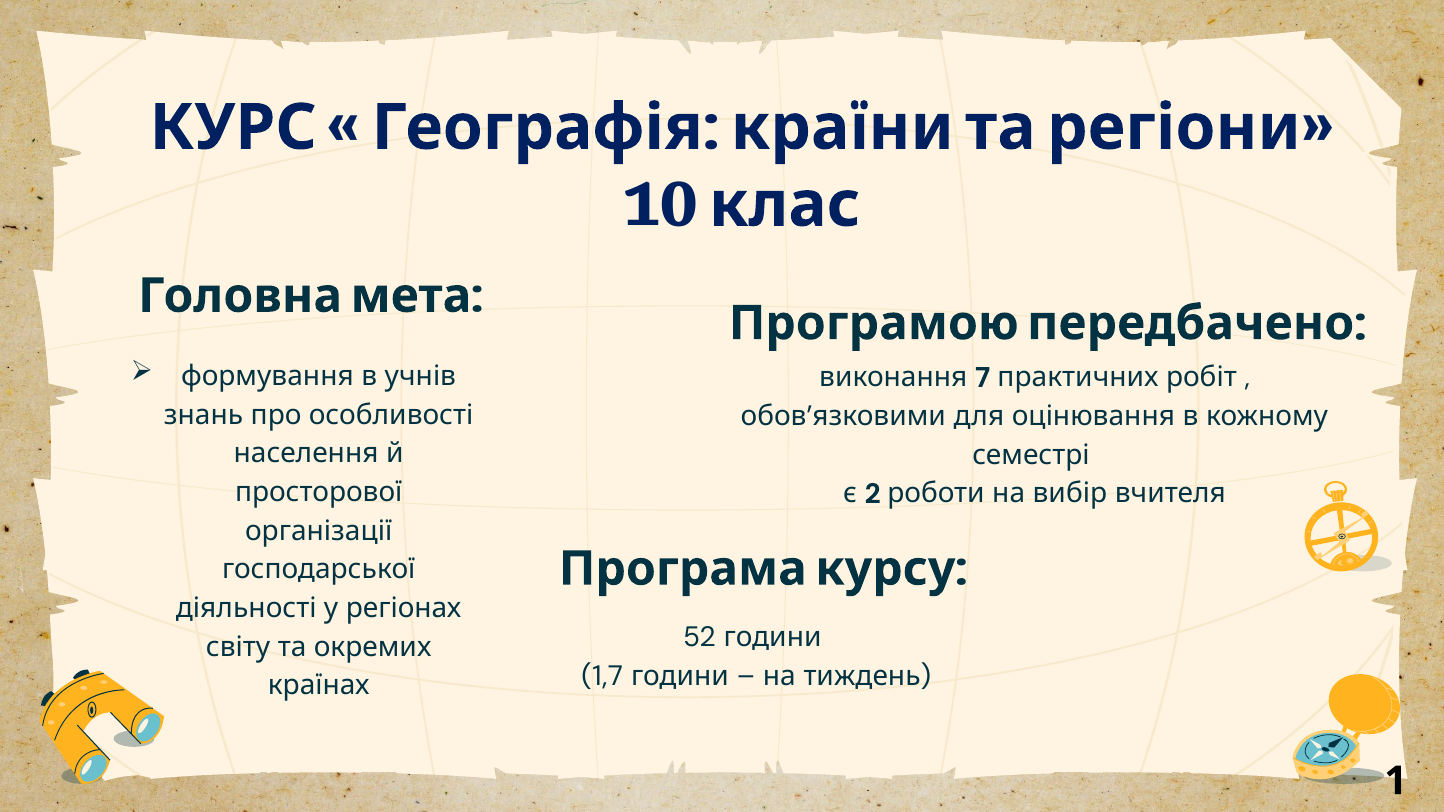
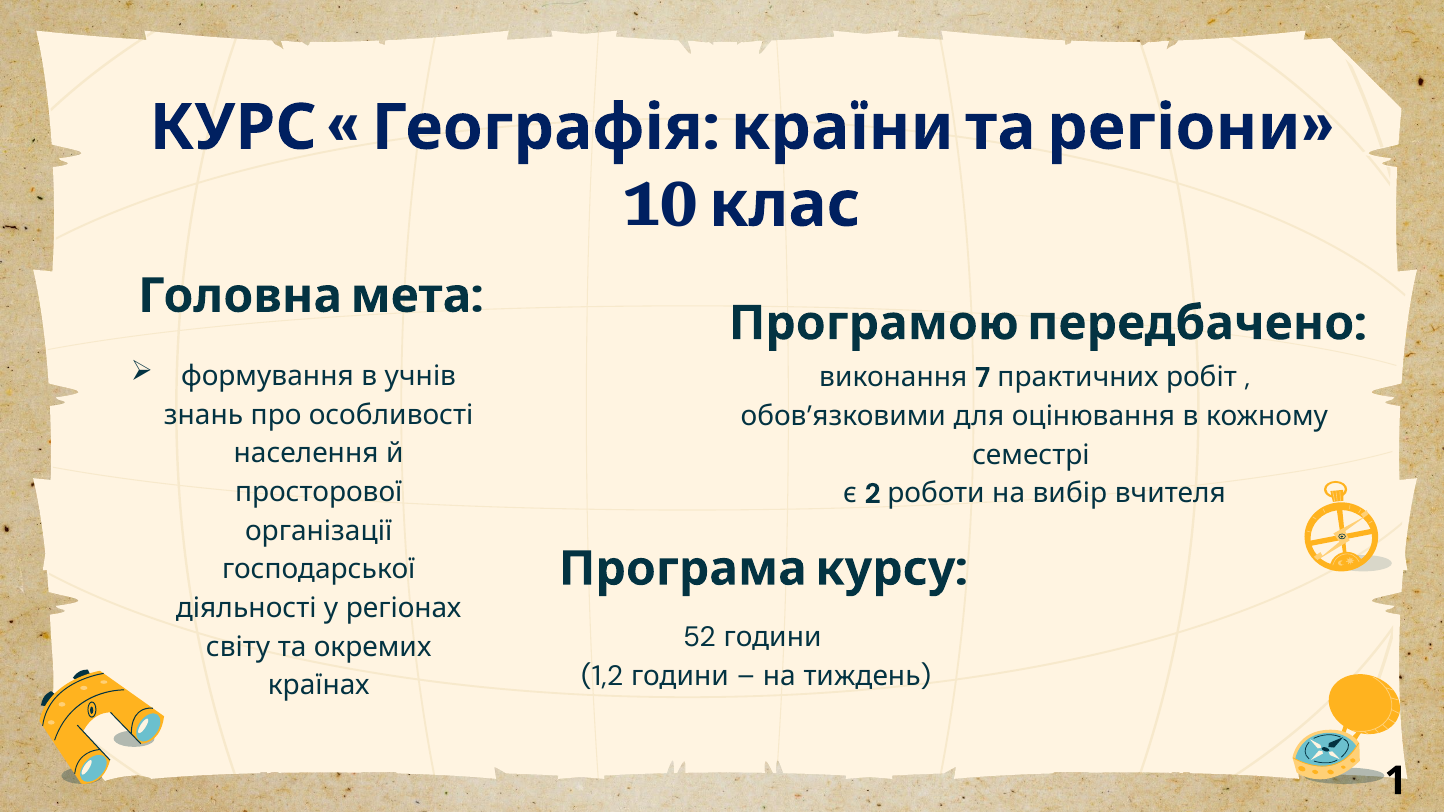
1,7: 1,7 -> 1,2
